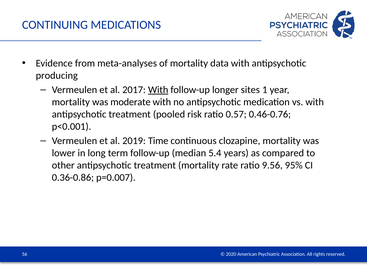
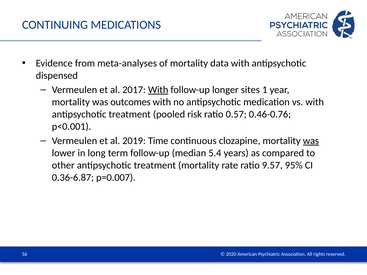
producing: producing -> dispensed
moderate: moderate -> outcomes
was at (311, 141) underline: none -> present
9.56: 9.56 -> 9.57
0.36-0.86: 0.36-0.86 -> 0.36-6.87
